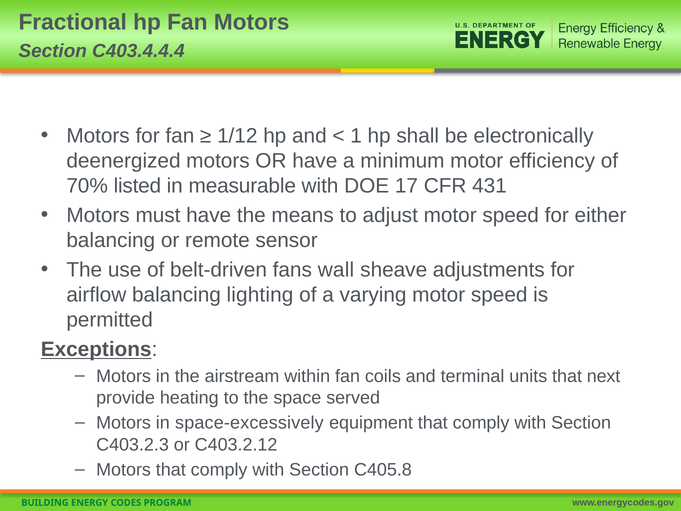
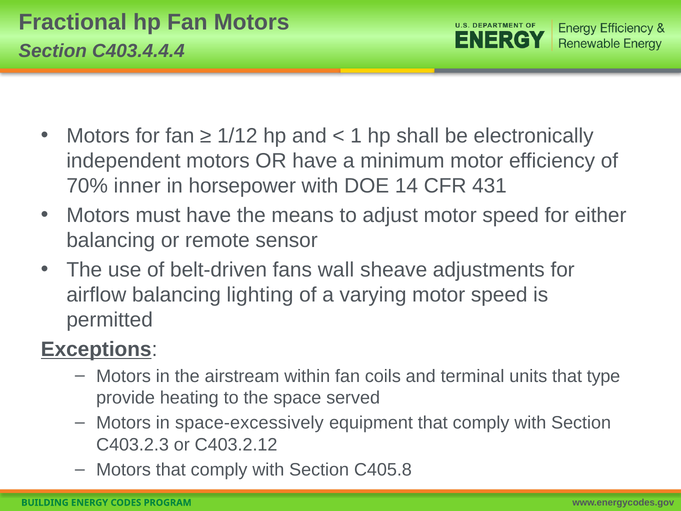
deenergized: deenergized -> independent
listed: listed -> inner
measurable: measurable -> horsepower
17: 17 -> 14
next: next -> type
